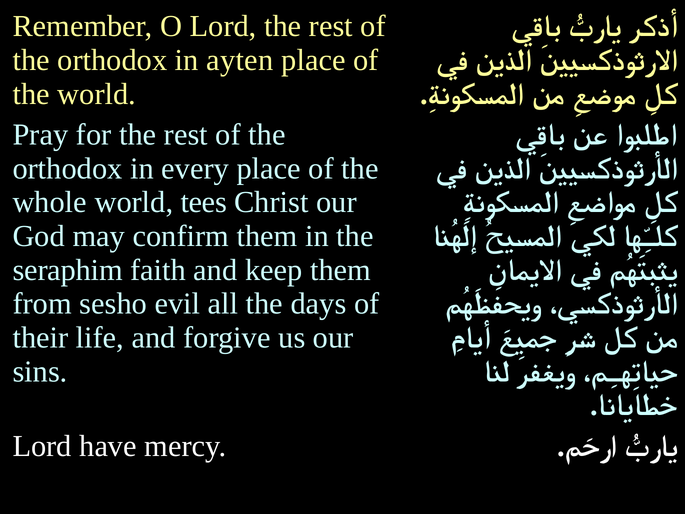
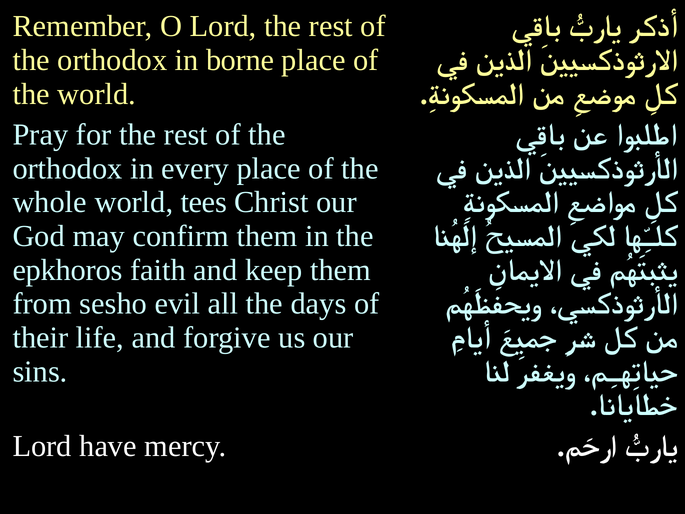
ayten: ayten -> borne
seraphim: seraphim -> epkhoros
